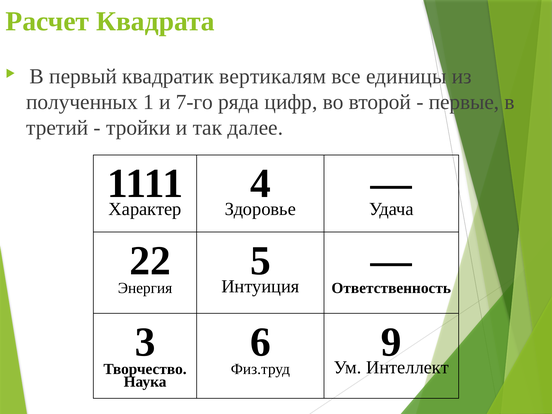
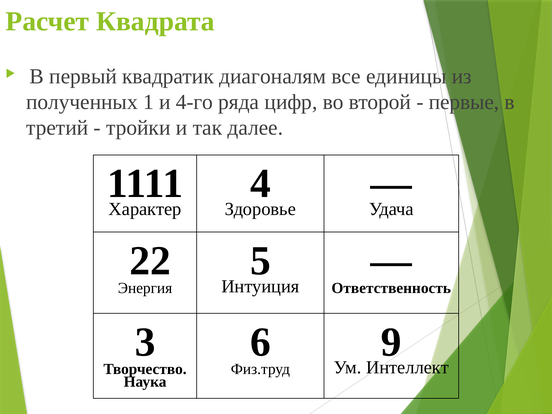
вертикалям: вертикалям -> диагоналям
7-го: 7-го -> 4-го
